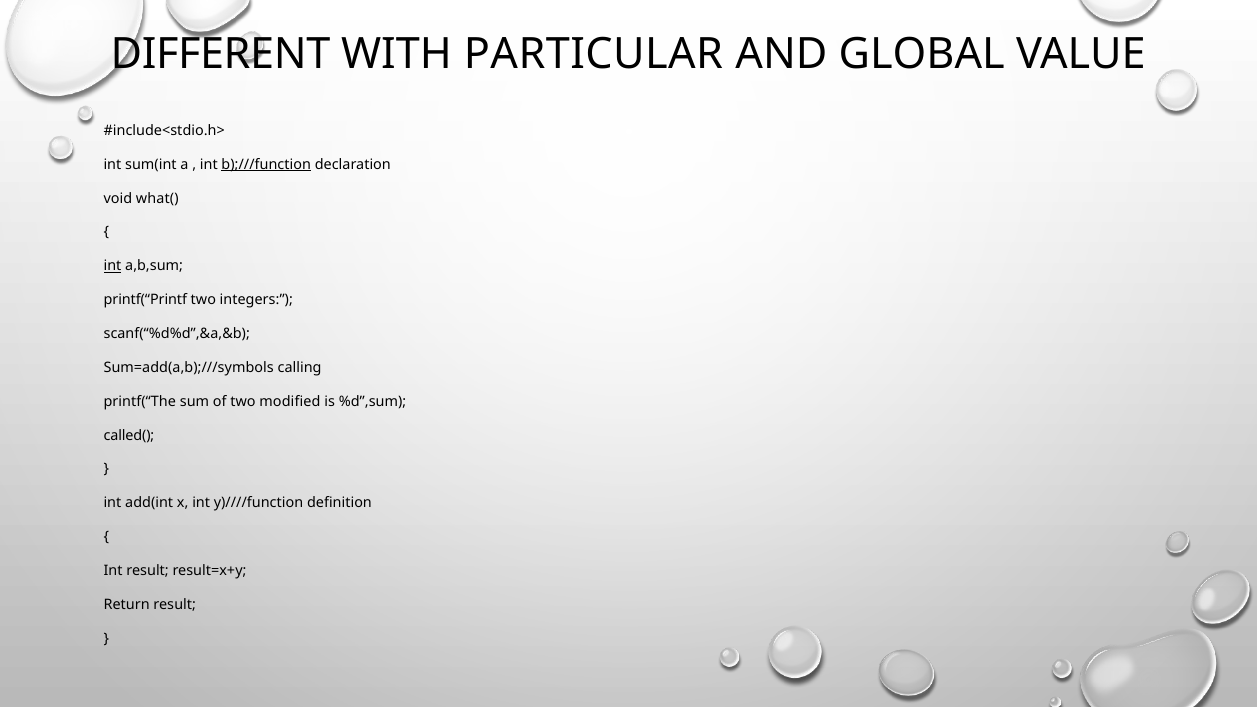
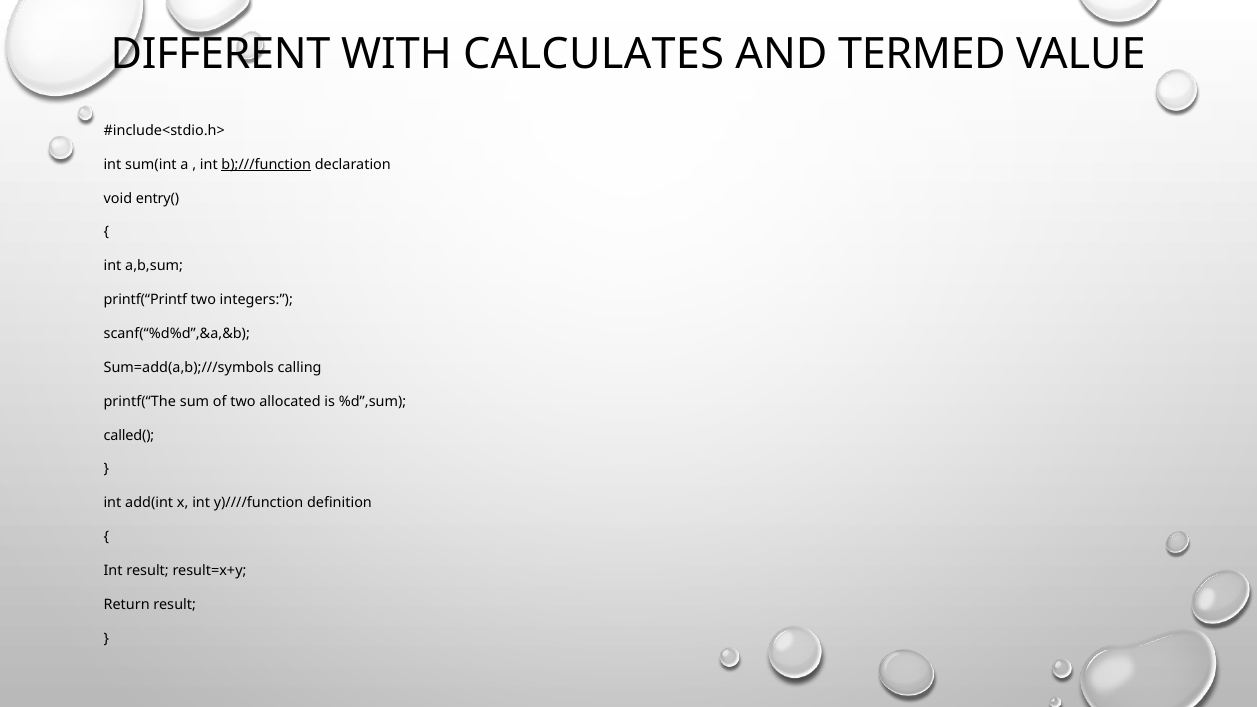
PARTICULAR: PARTICULAR -> CALCULATES
GLOBAL: GLOBAL -> TERMED
what(: what( -> entry(
int at (113, 266) underline: present -> none
modified: modified -> allocated
